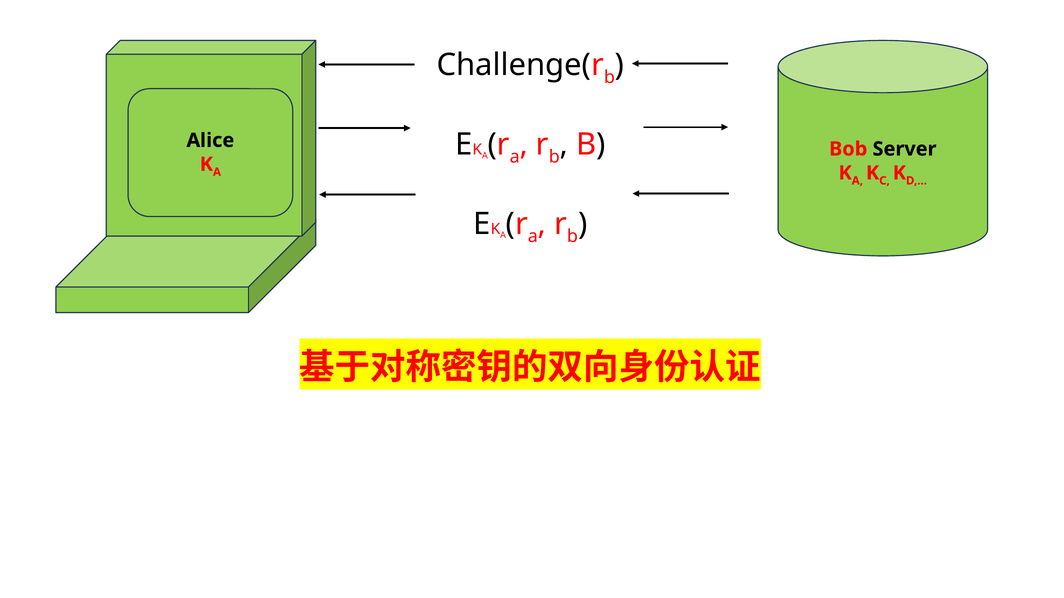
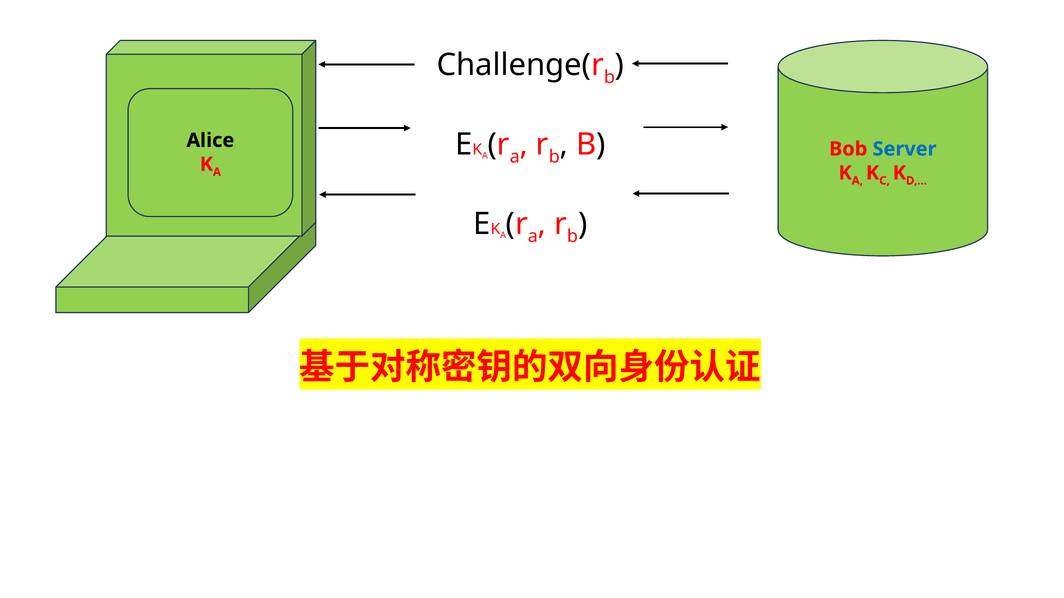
Server colour: black -> blue
